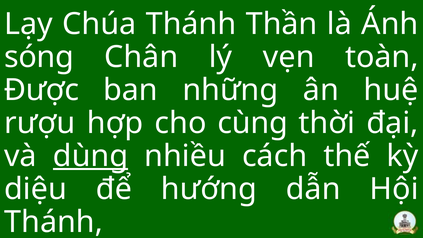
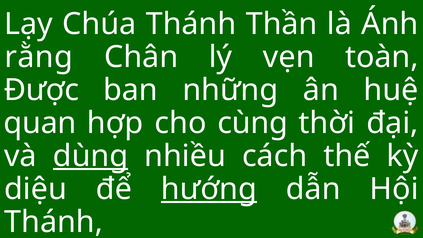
sóng: sóng -> rằng
rượu: rượu -> quan
hướng underline: none -> present
